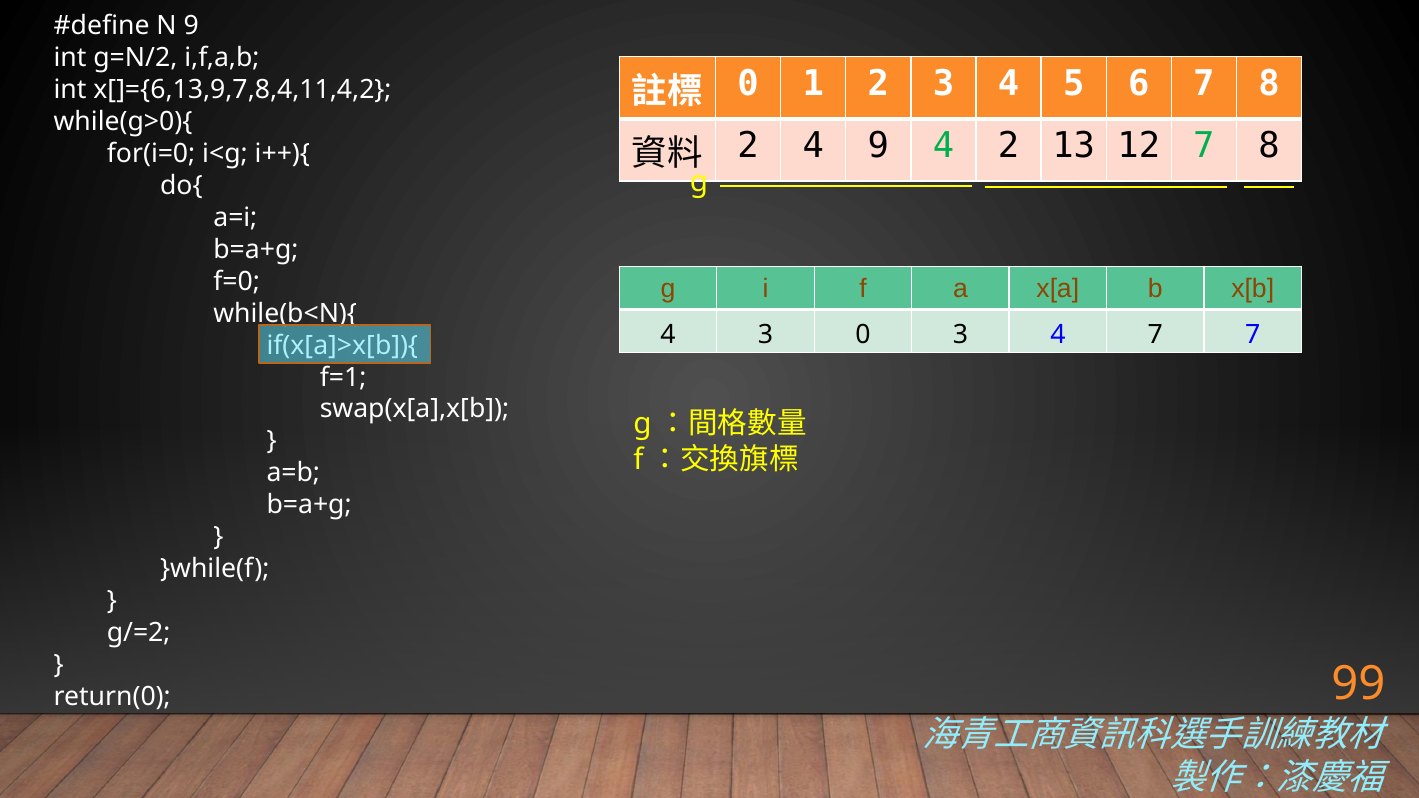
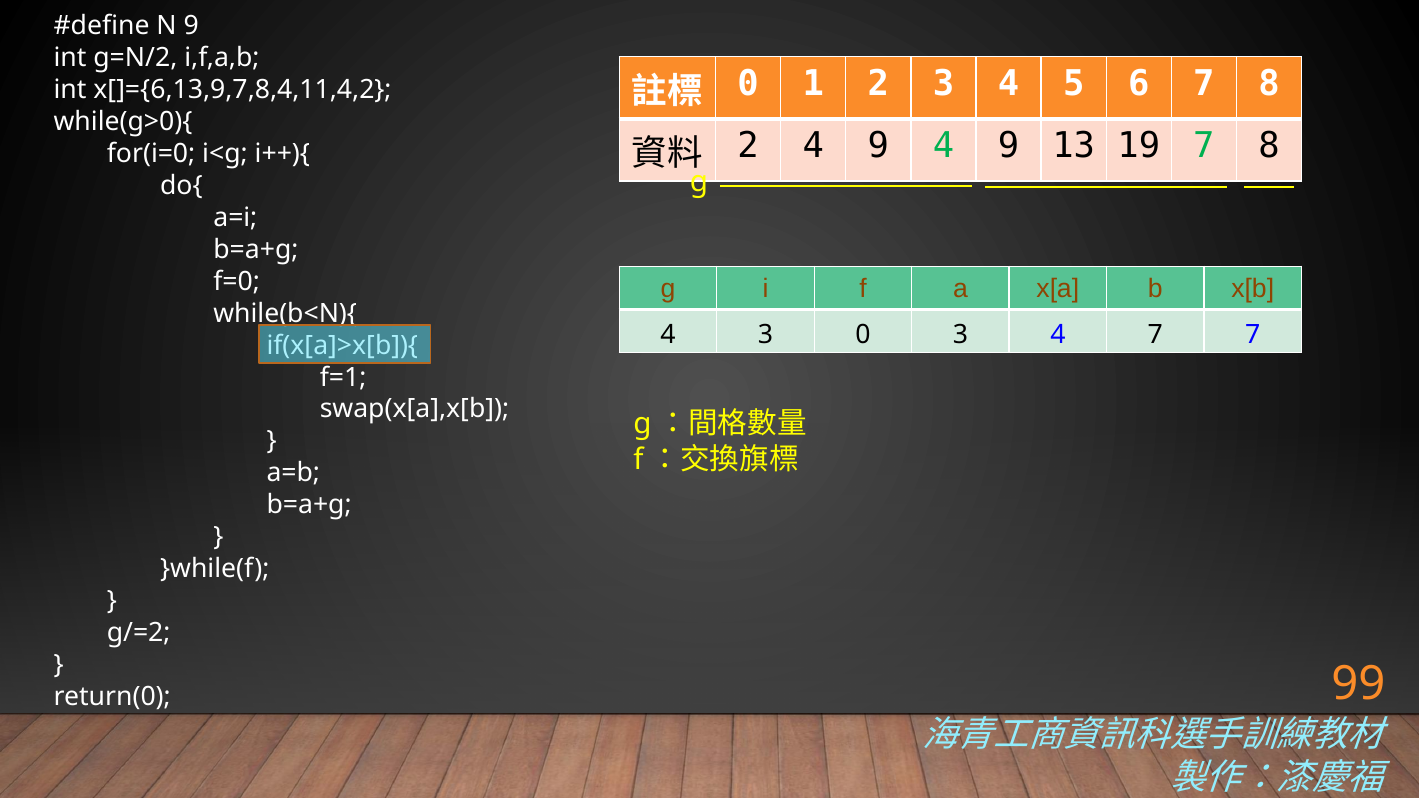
9 4 2: 2 -> 9
12: 12 -> 19
